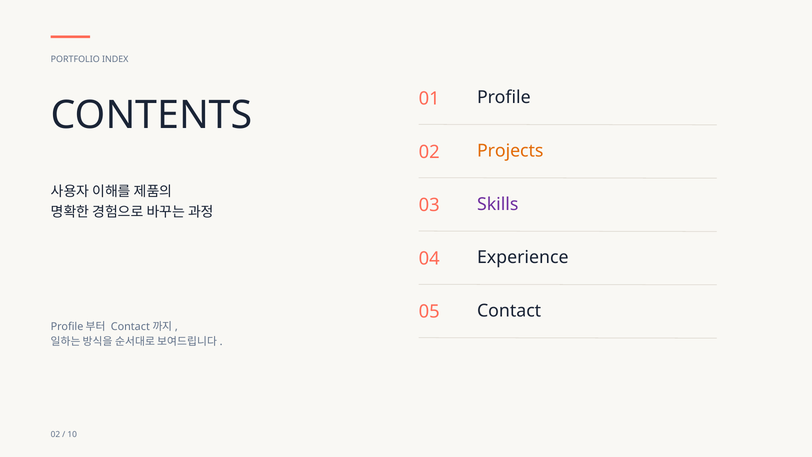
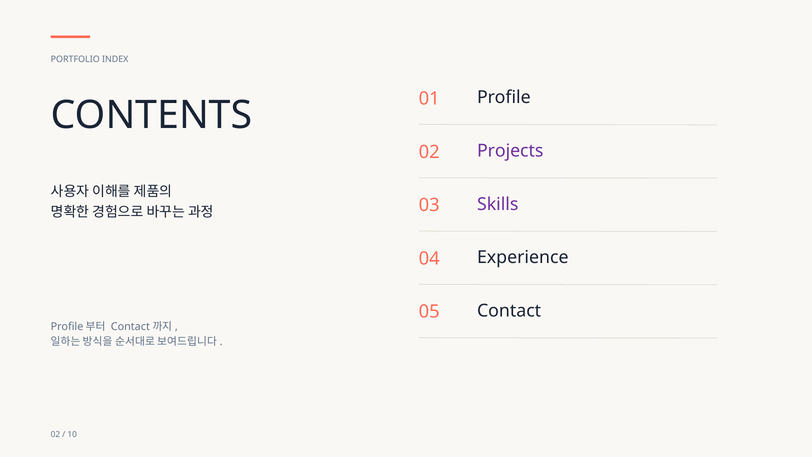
Projects colour: orange -> purple
